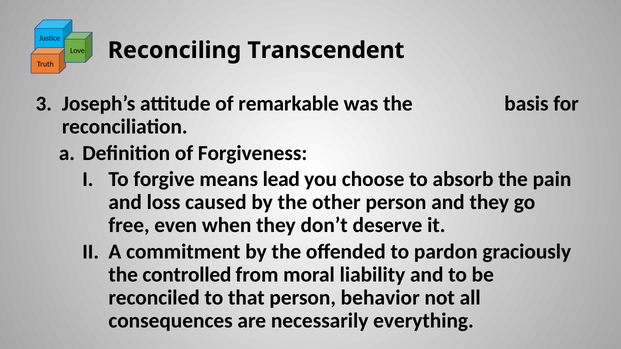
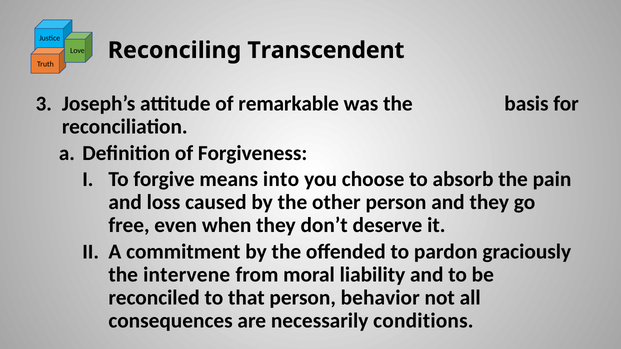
lead: lead -> into
controlled: controlled -> intervene
everything: everything -> conditions
